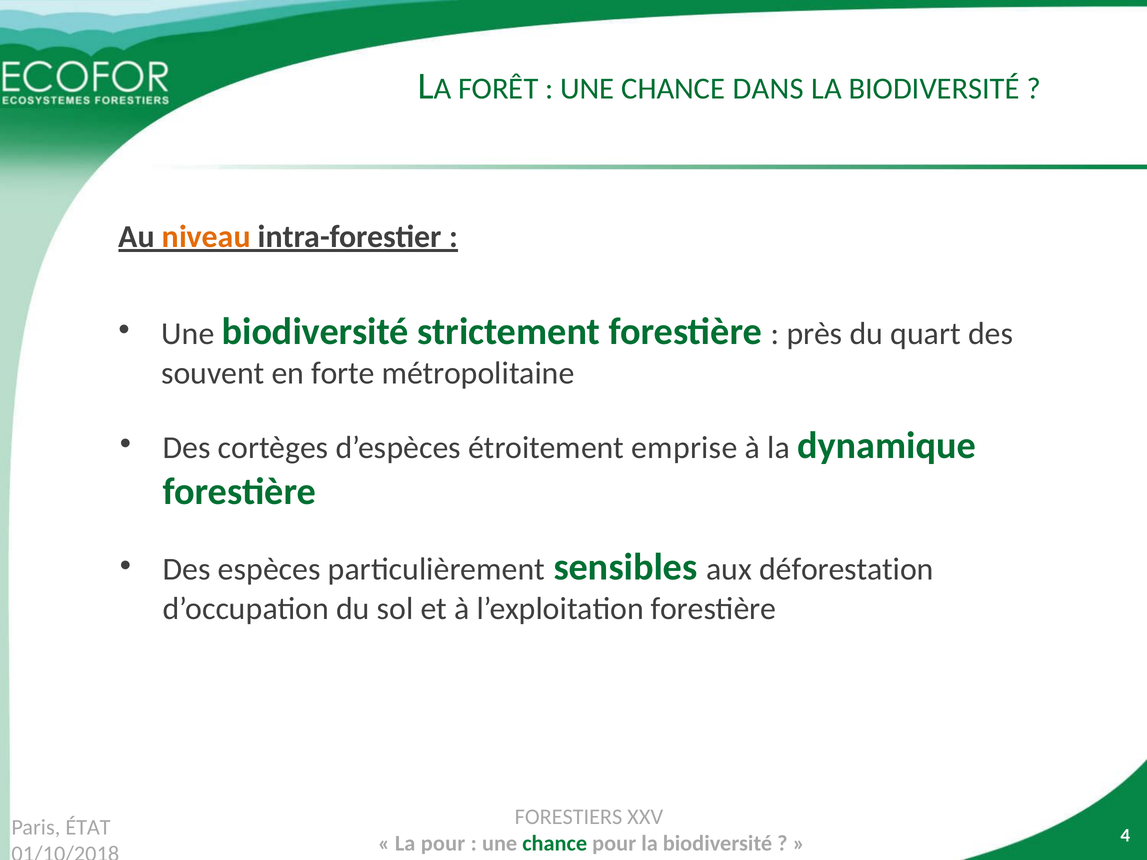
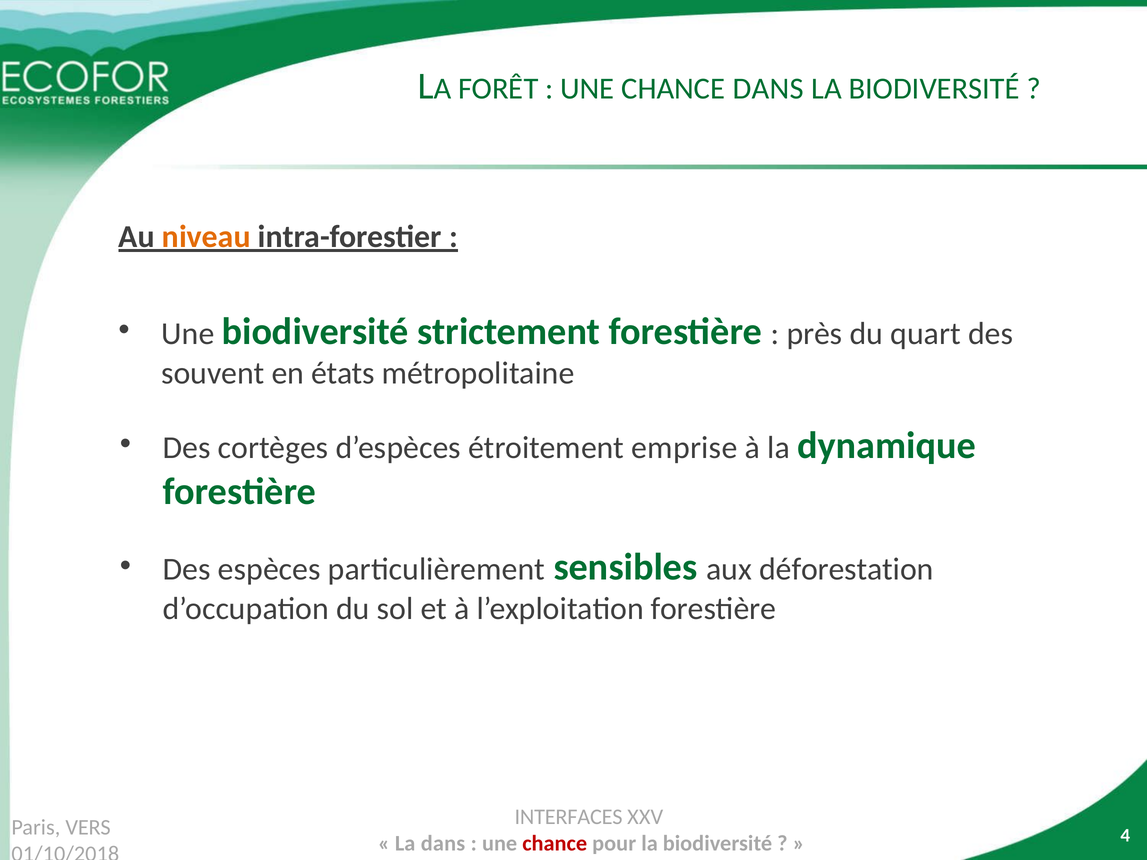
forte: forte -> états
FORESTIERS: FORESTIERS -> INTERFACES
ÉTAT: ÉTAT -> VERS
La pour: pour -> dans
chance at (555, 844) colour: green -> red
